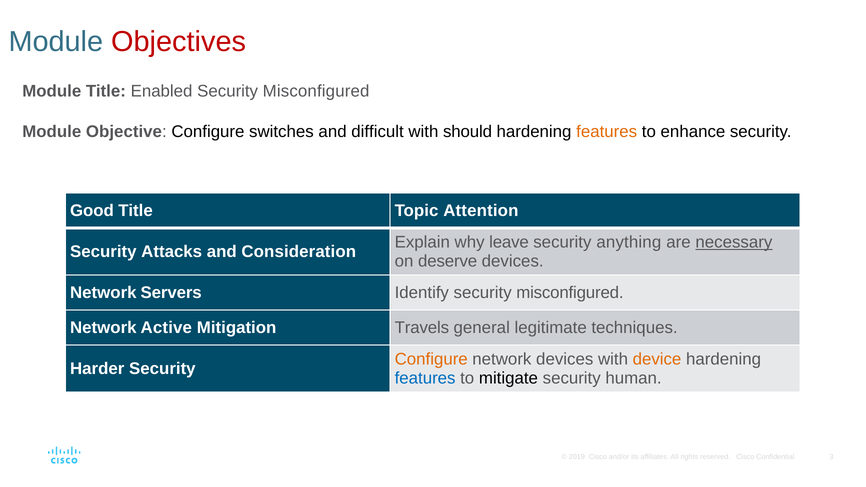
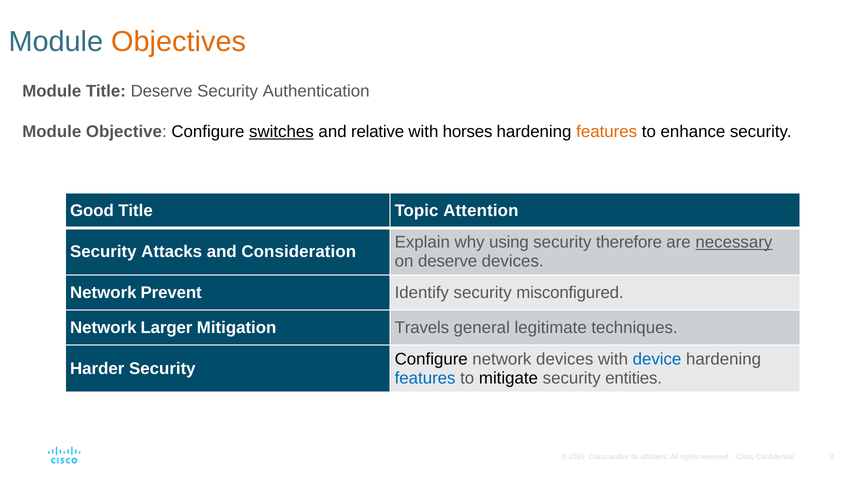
Objectives colour: red -> orange
Title Enabled: Enabled -> Deserve
Misconfigured at (316, 91): Misconfigured -> Authentication
switches underline: none -> present
difficult: difficult -> relative
should: should -> horses
leave: leave -> using
anything: anything -> therefore
Servers: Servers -> Prevent
Active: Active -> Larger
Configure at (431, 359) colour: orange -> black
device colour: orange -> blue
human: human -> entities
